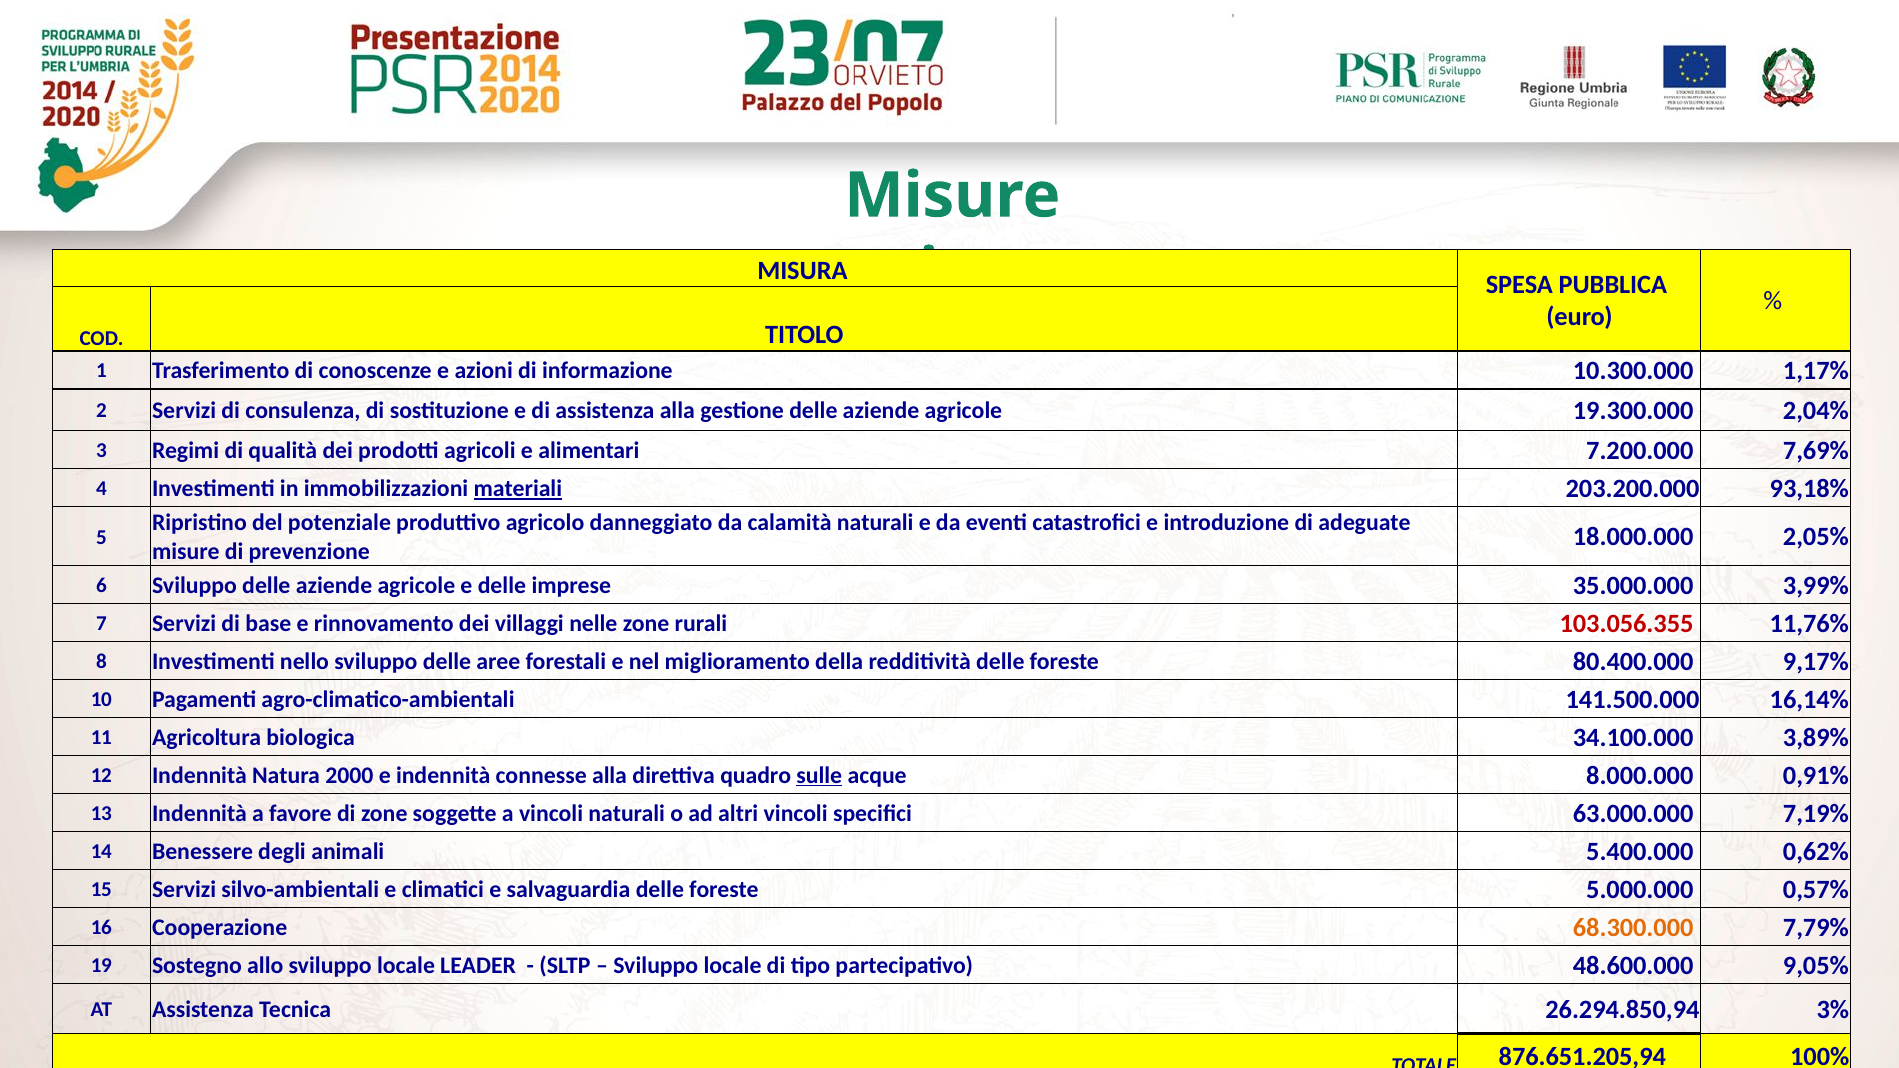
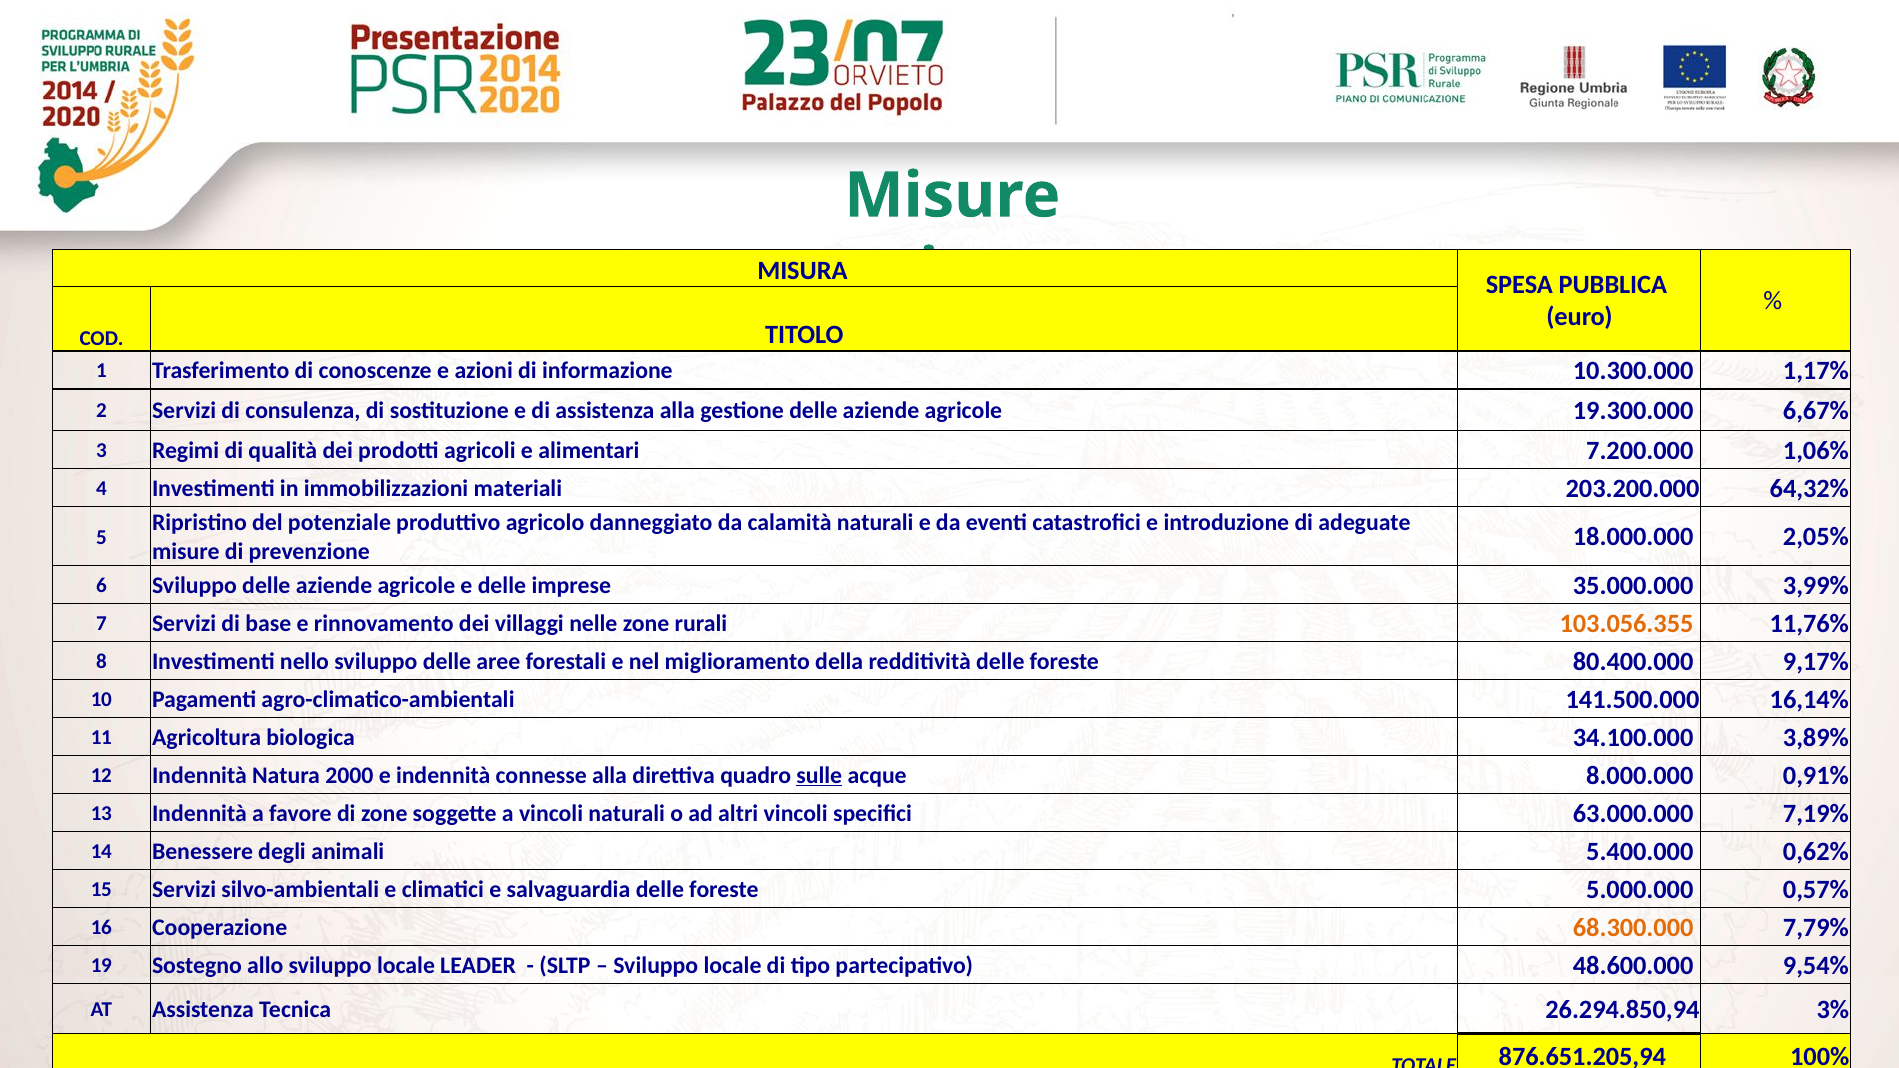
2,04%: 2,04% -> 6,67%
7,69%: 7,69% -> 1,06%
materiali underline: present -> none
93,18%: 93,18% -> 64,32%
103.056.355 colour: red -> orange
9,05%: 9,05% -> 9,54%
